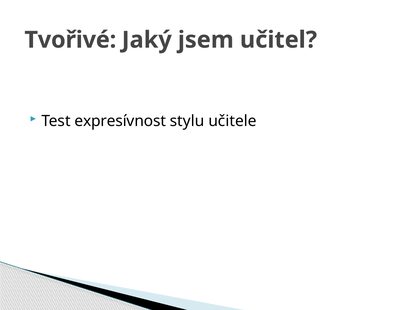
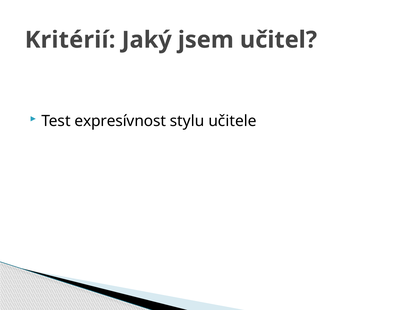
Tvořivé: Tvořivé -> Kritérií
